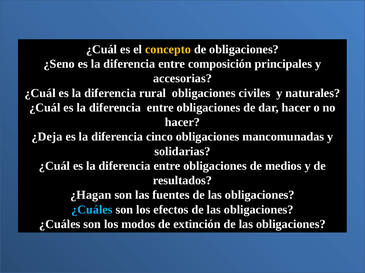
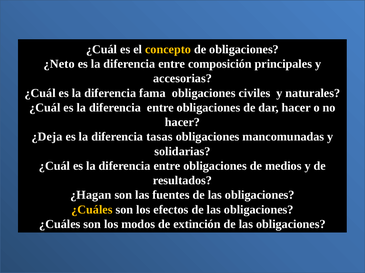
¿Seno: ¿Seno -> ¿Neto
rural: rural -> fama
cinco: cinco -> tasas
¿Cuáles at (92, 210) colour: light blue -> yellow
